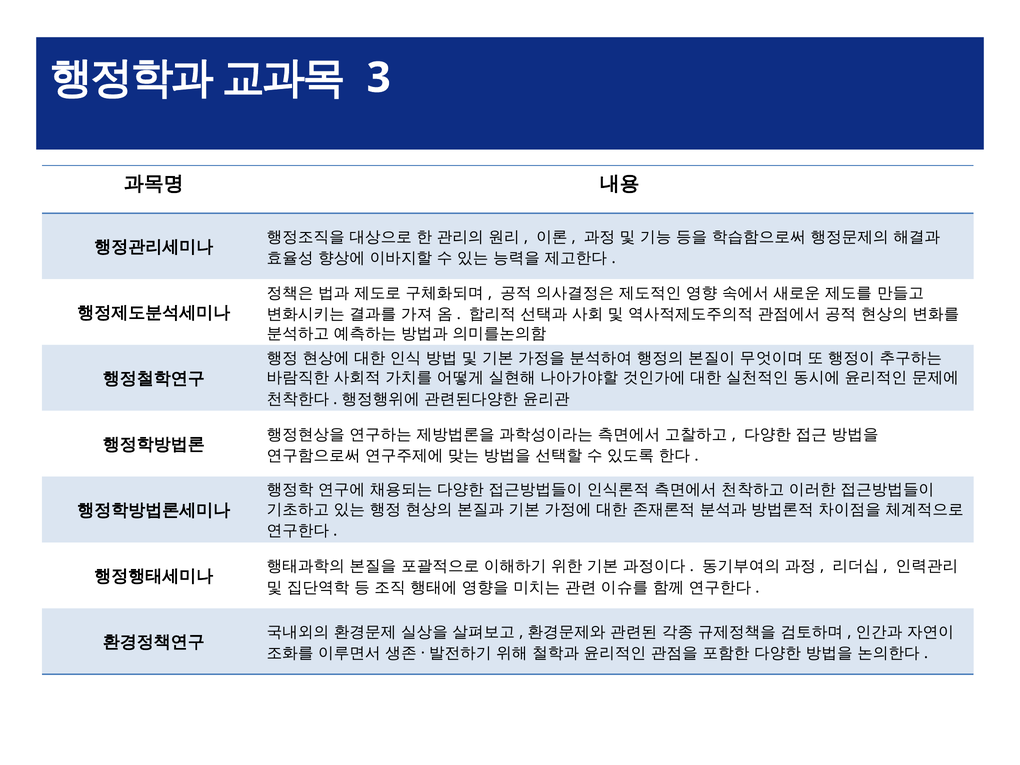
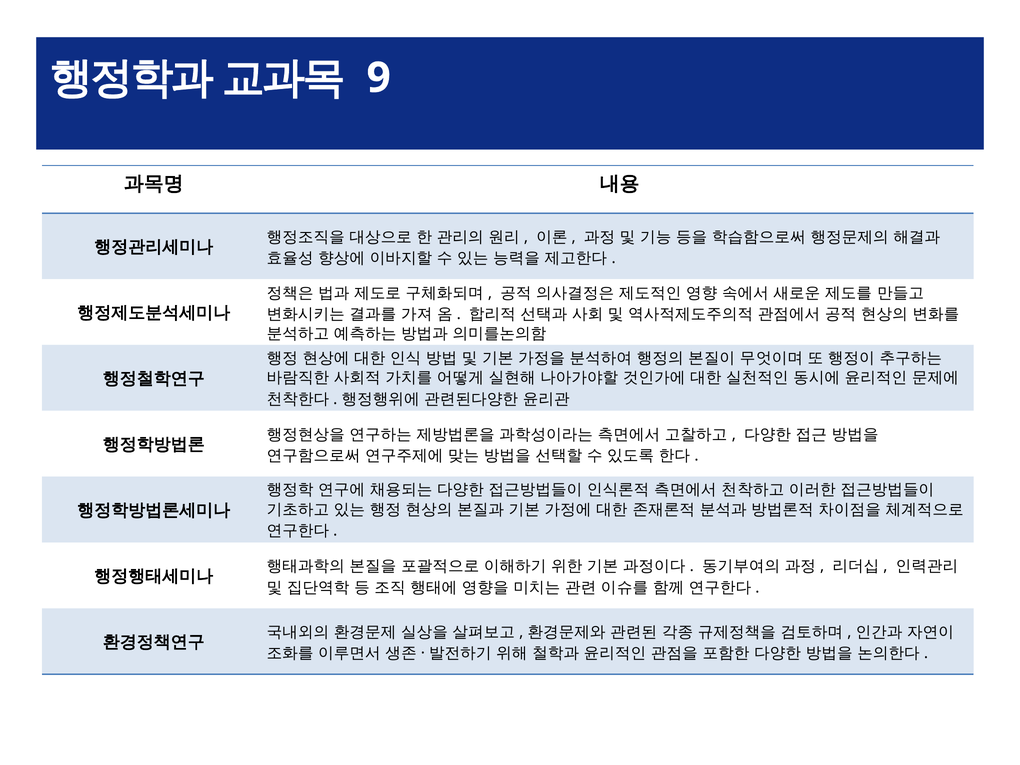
3: 3 -> 9
